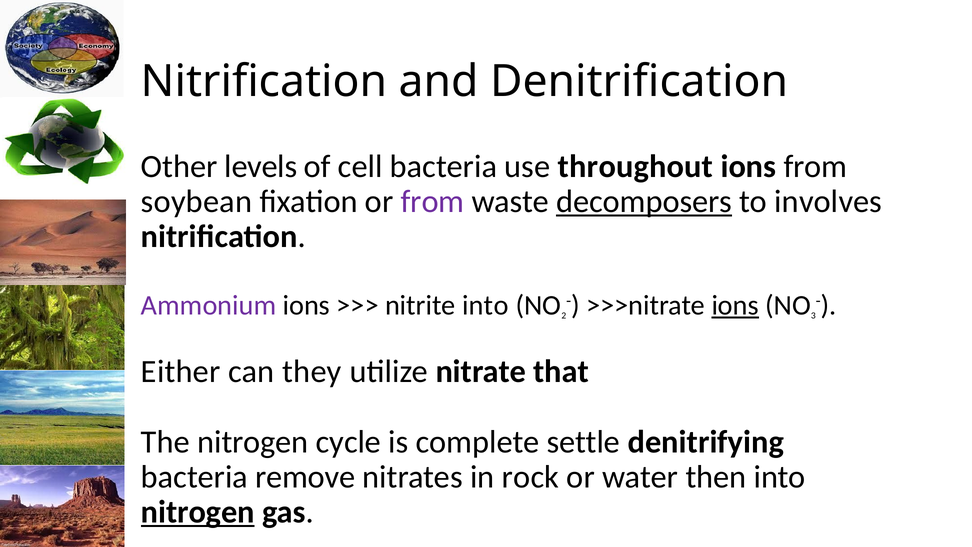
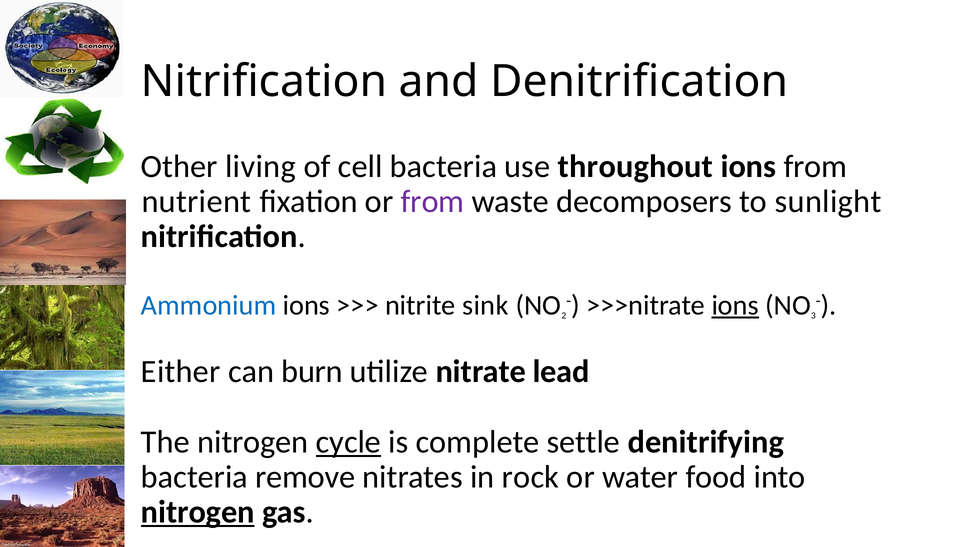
levels: levels -> living
soybean: soybean -> nutrient
decomposers underline: present -> none
involves: involves -> sunlight
Ammonium colour: purple -> blue
nitrite into: into -> sink
they: they -> burn
that: that -> lead
cycle underline: none -> present
then: then -> food
